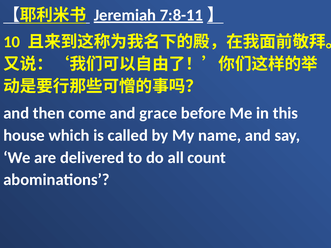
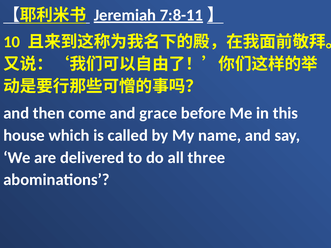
count: count -> three
